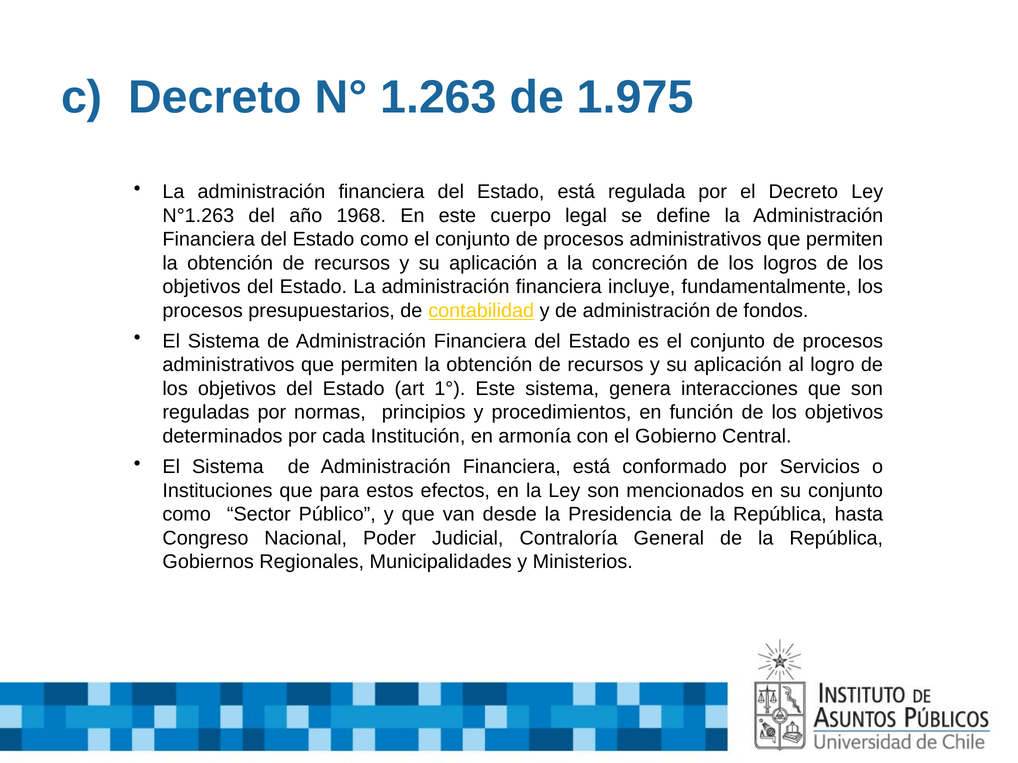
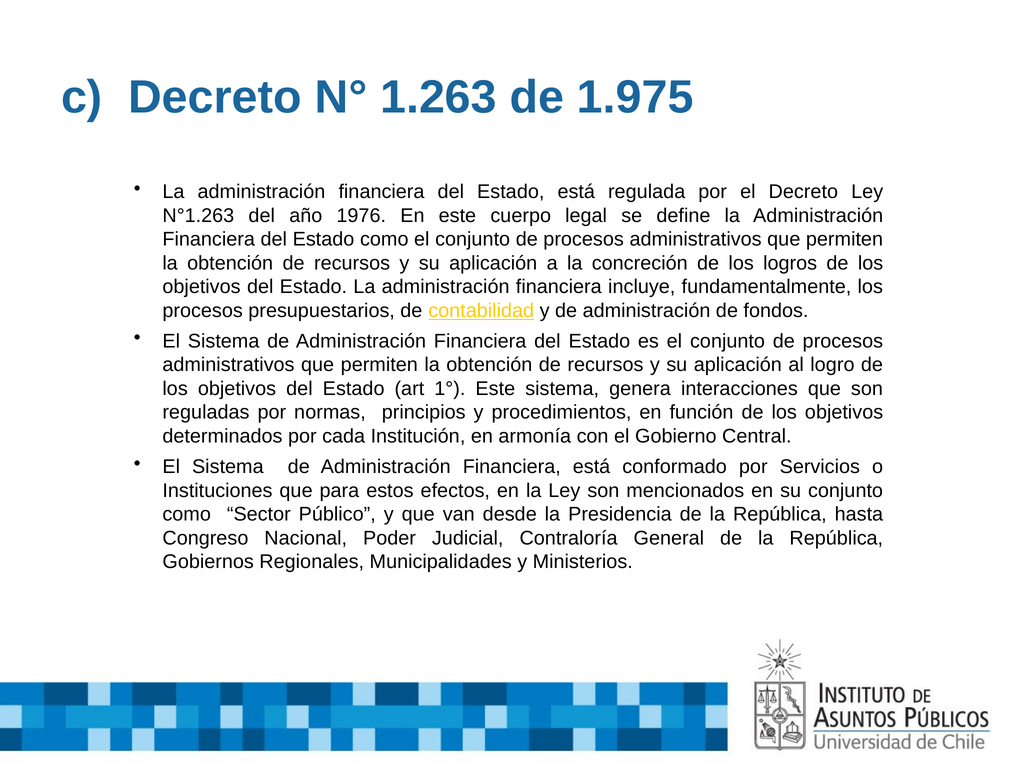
1968: 1968 -> 1976
